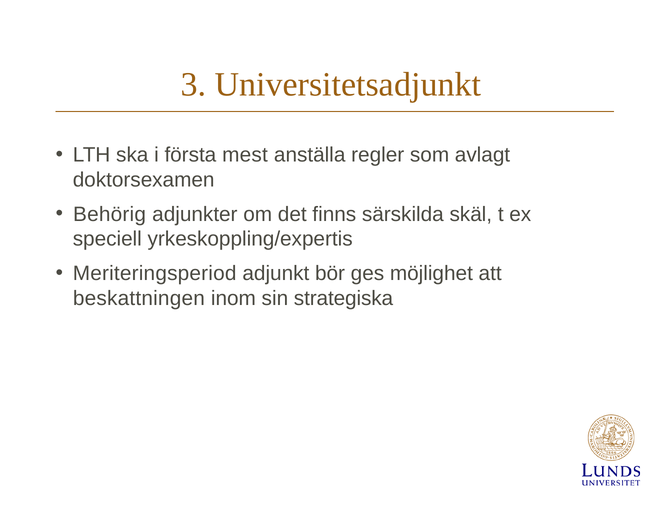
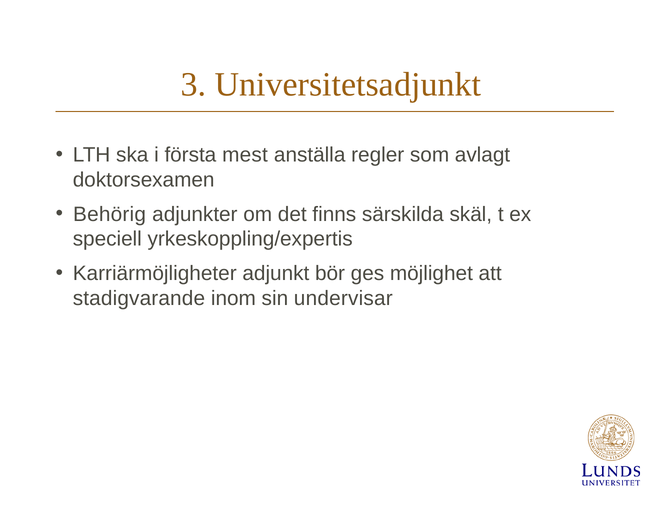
Meriteringsperiod: Meriteringsperiod -> Karriärmöjligheter
beskattningen: beskattningen -> stadigvarande
strategiska: strategiska -> undervisar
